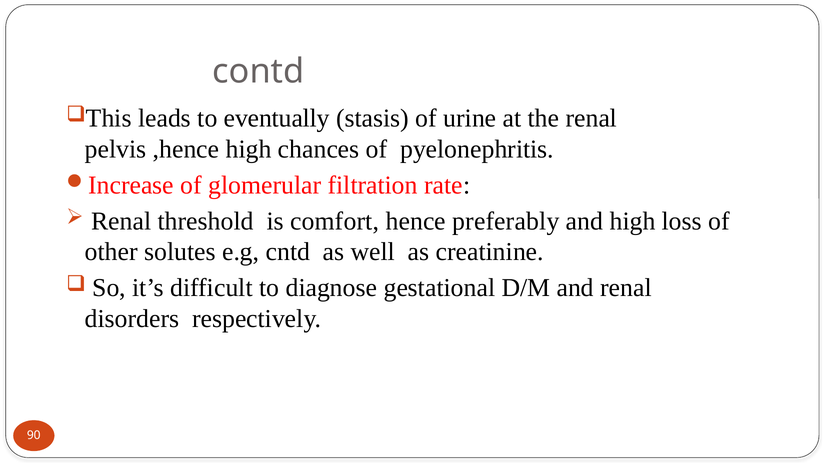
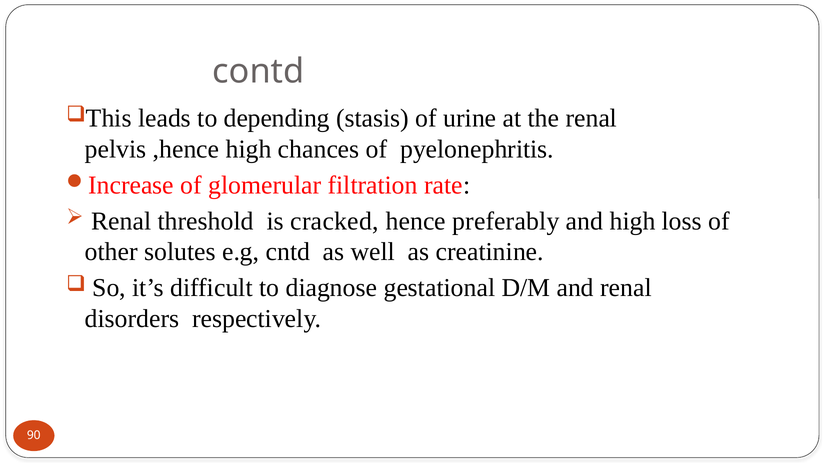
eventually: eventually -> depending
comfort: comfort -> cracked
